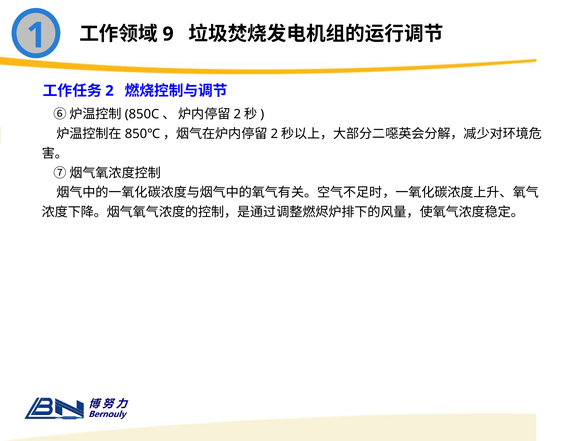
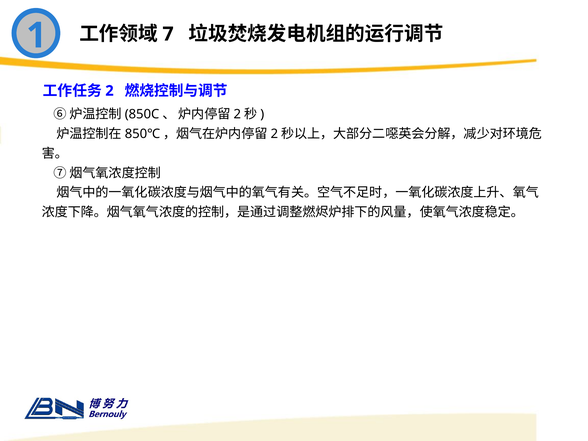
9: 9 -> 7
